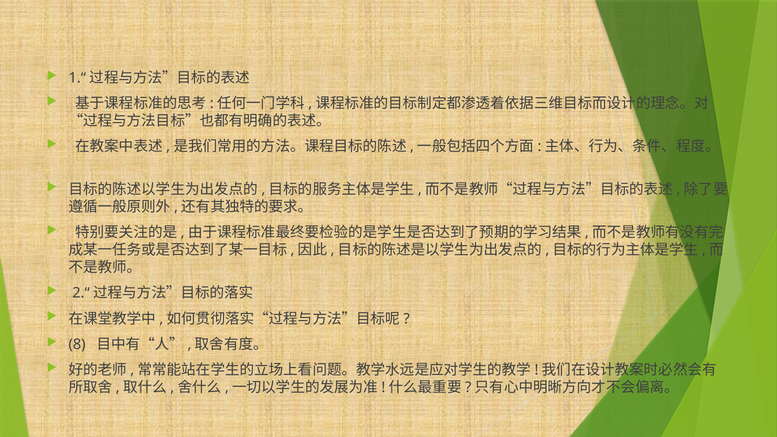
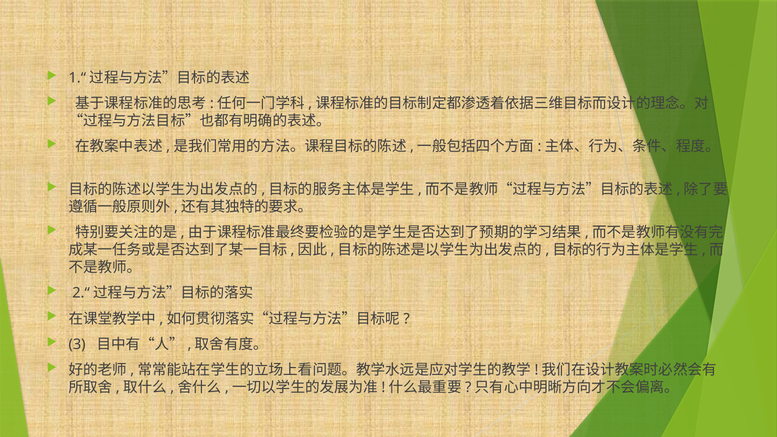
8: 8 -> 3
